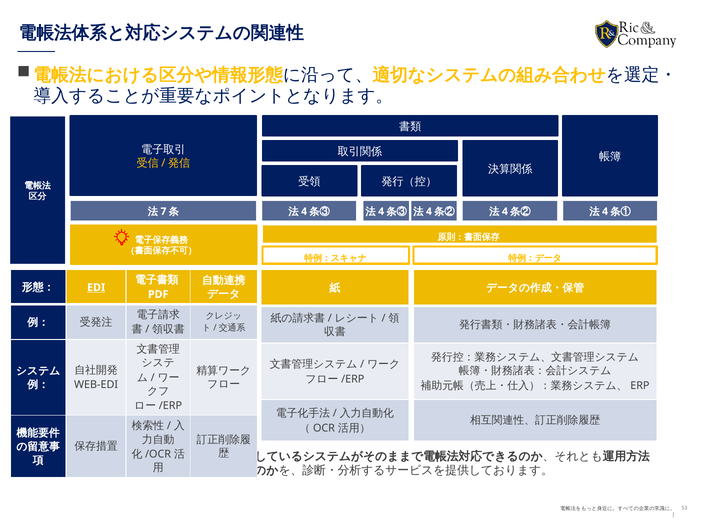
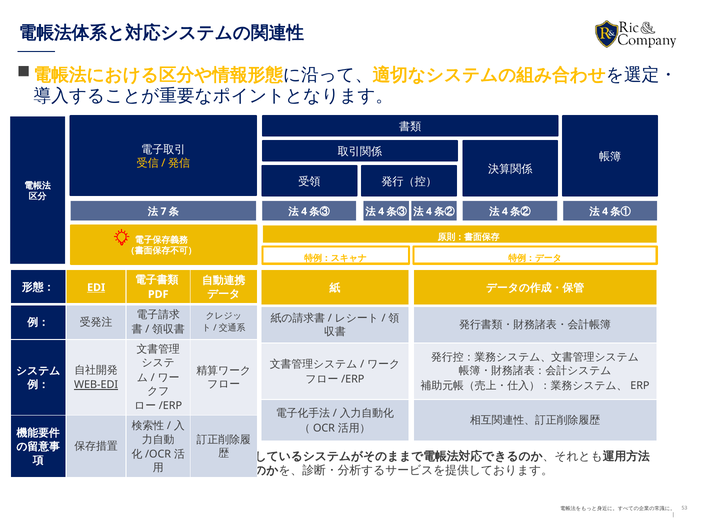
WEB-EDI underline: none -> present
